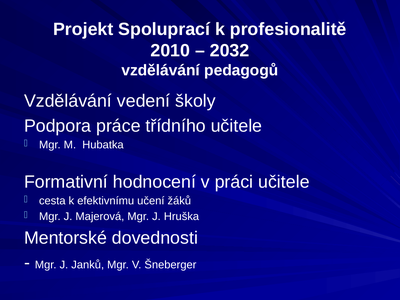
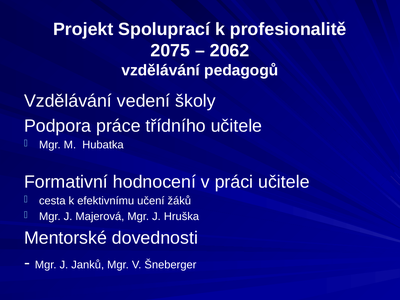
2010: 2010 -> 2075
2032: 2032 -> 2062
